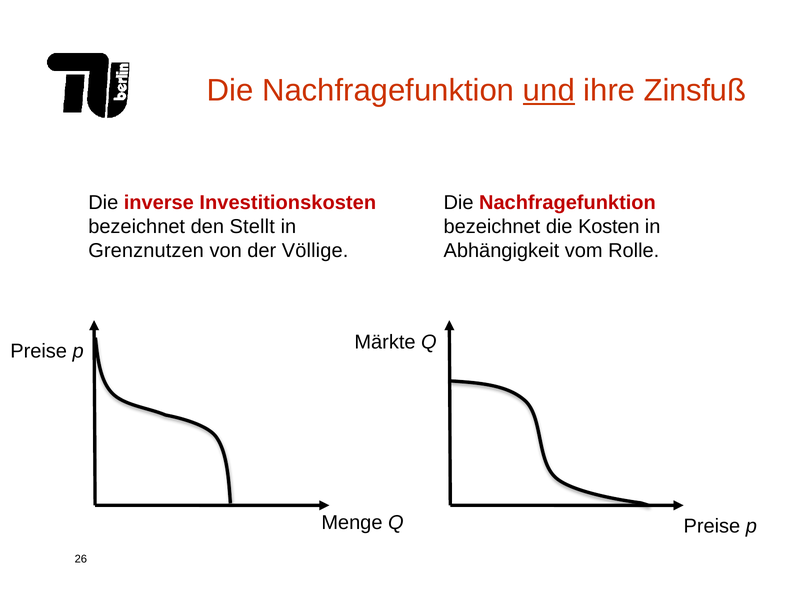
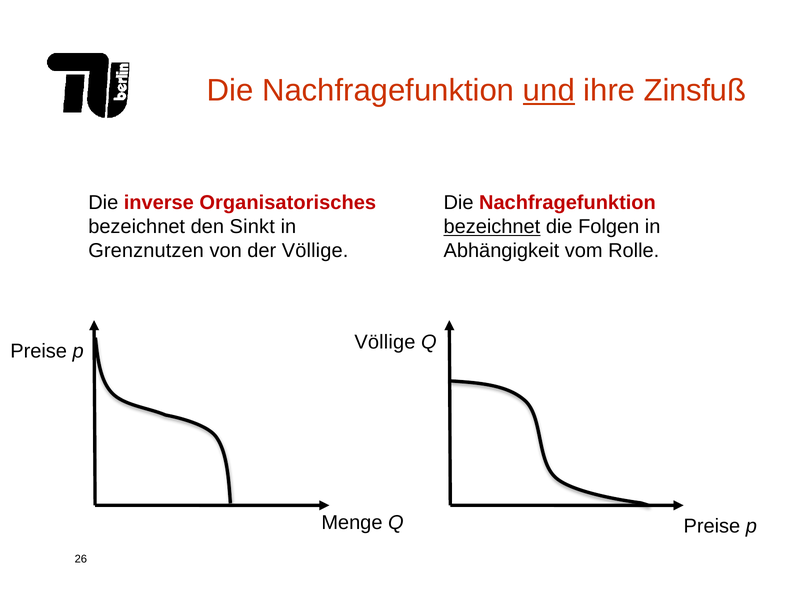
Investitionskosten: Investitionskosten -> Organisatorisches
Stellt: Stellt -> Sinkt
bezeichnet at (492, 227) underline: none -> present
Kosten: Kosten -> Folgen
Märkte at (385, 342): Märkte -> Völlige
